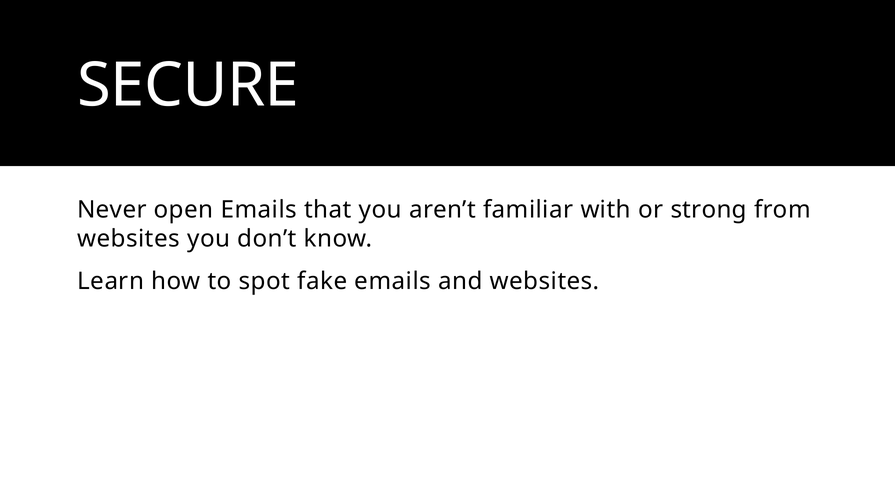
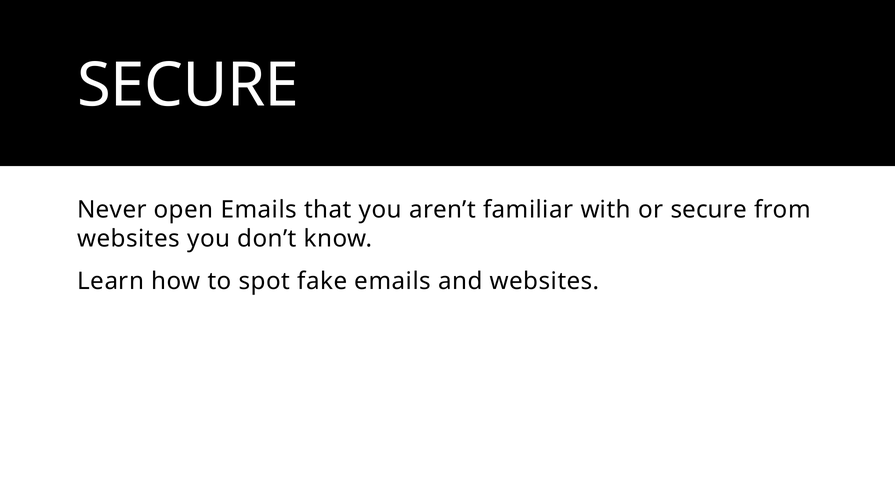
or strong: strong -> secure
